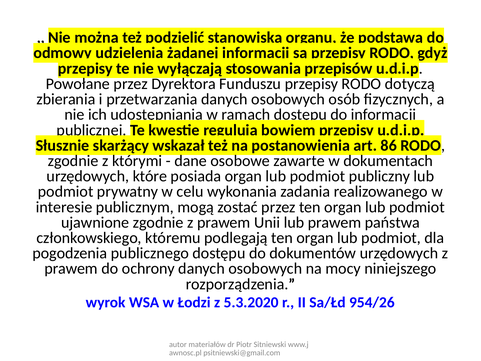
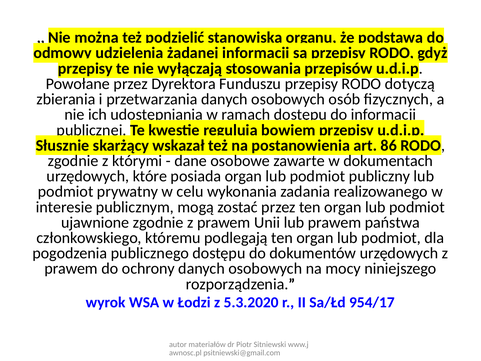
954/26: 954/26 -> 954/17
